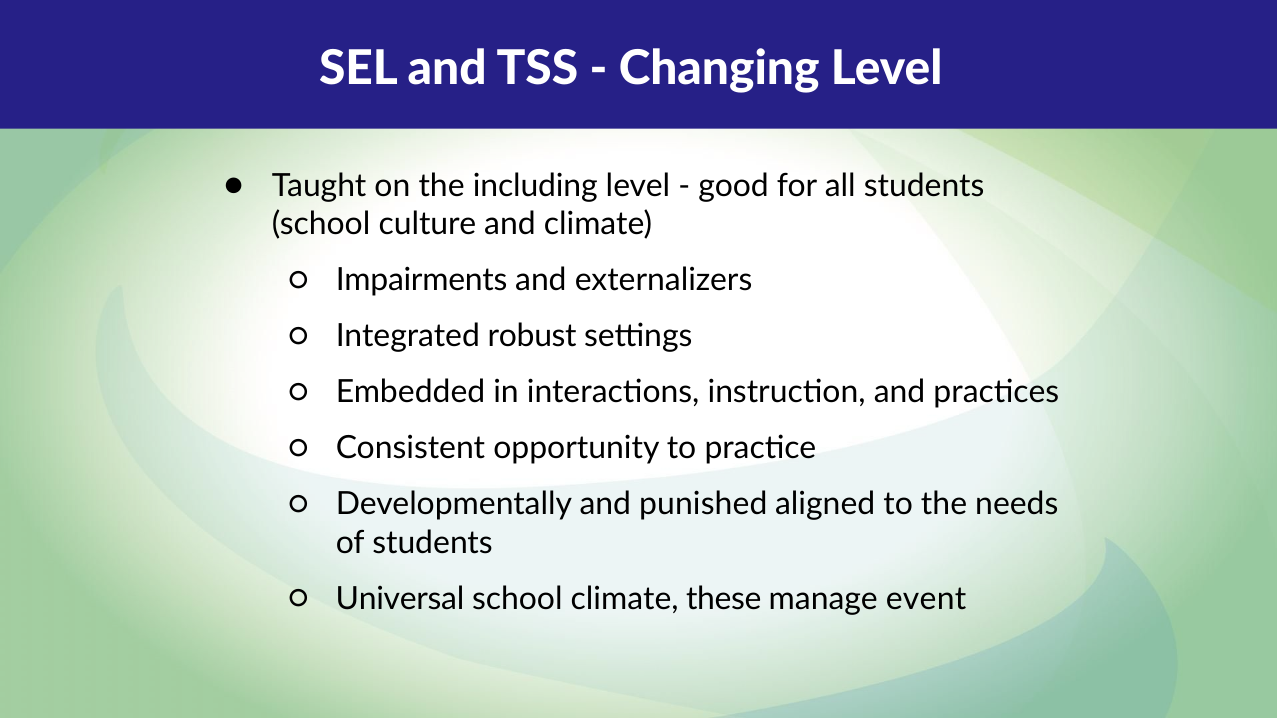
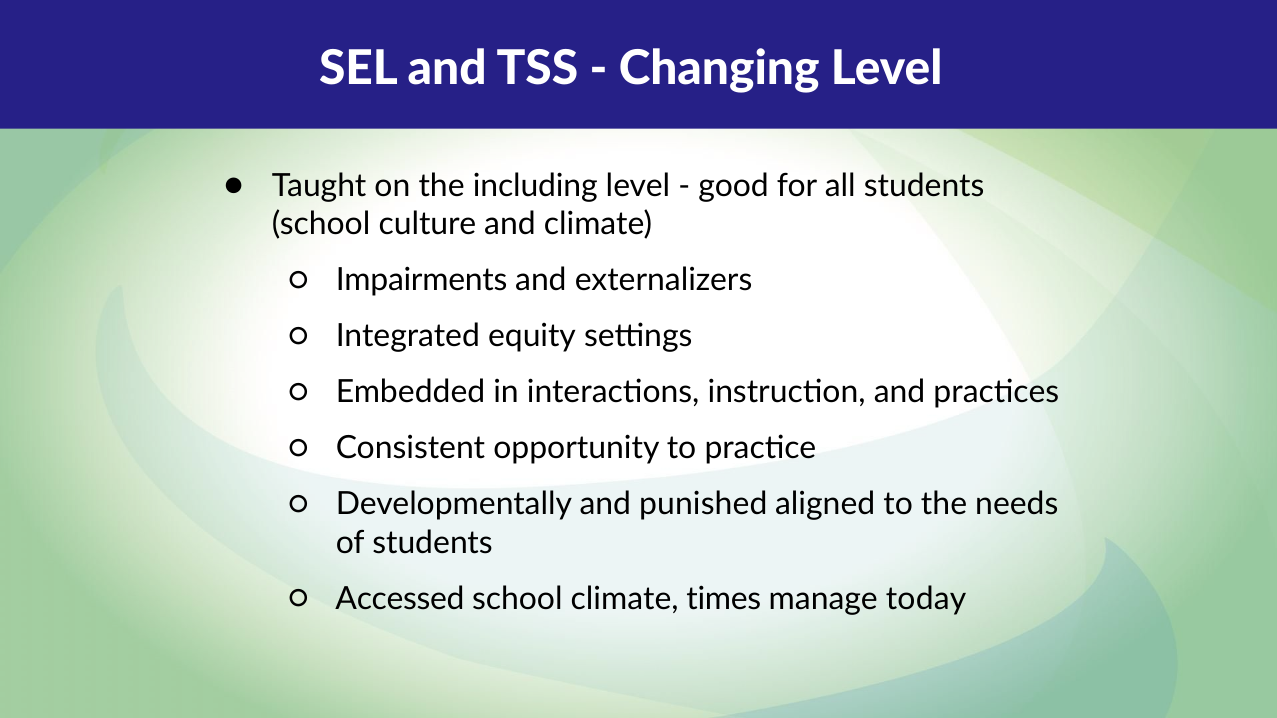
robust: robust -> equity
Universal: Universal -> Accessed
these: these -> times
event: event -> today
